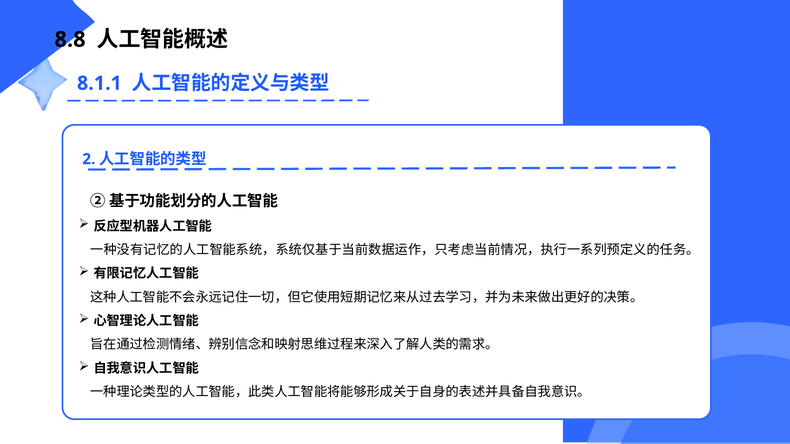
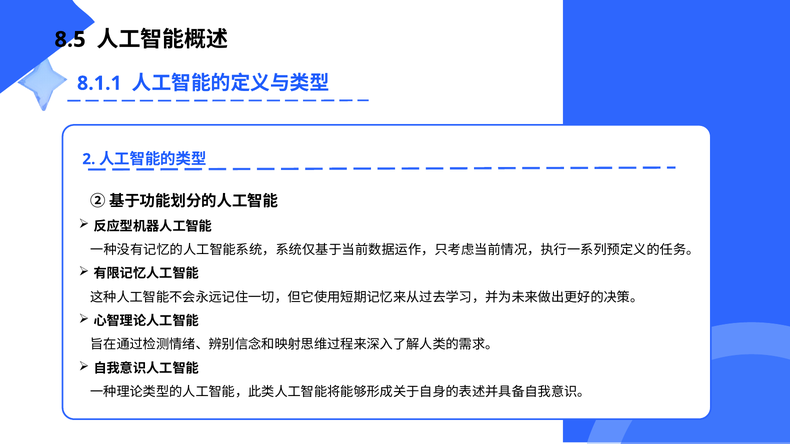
8.8: 8.8 -> 8.5
